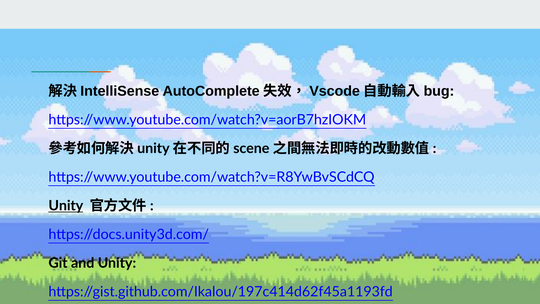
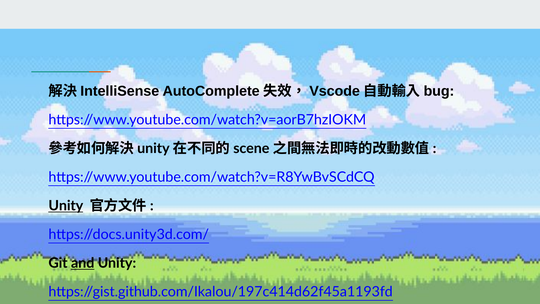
and underline: none -> present
